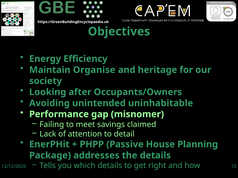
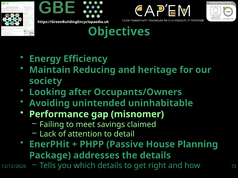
Organise: Organise -> Reducing
